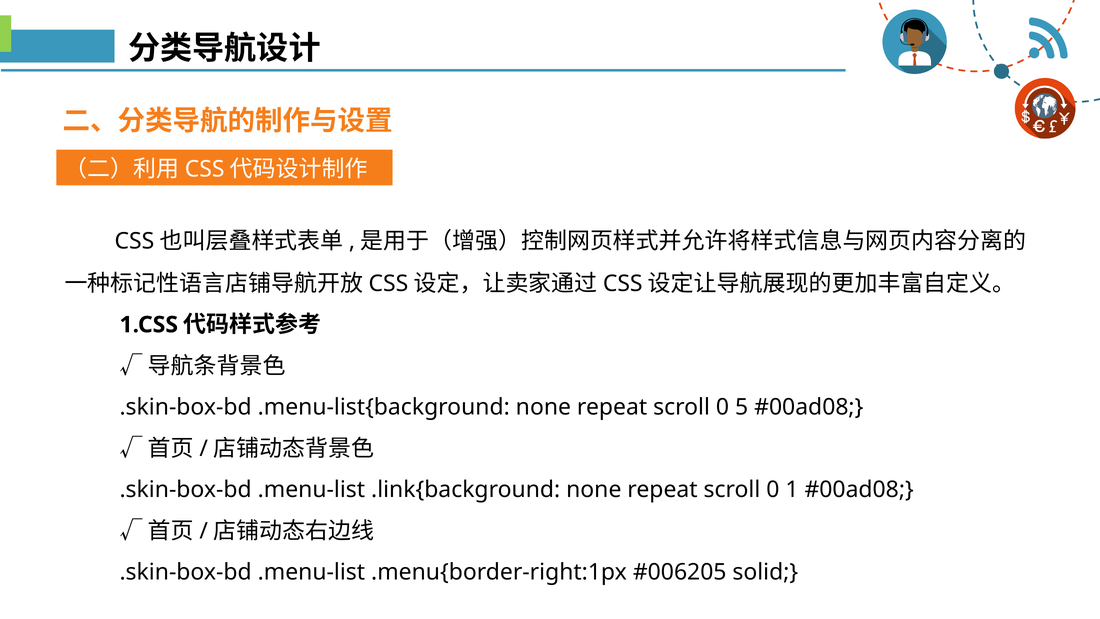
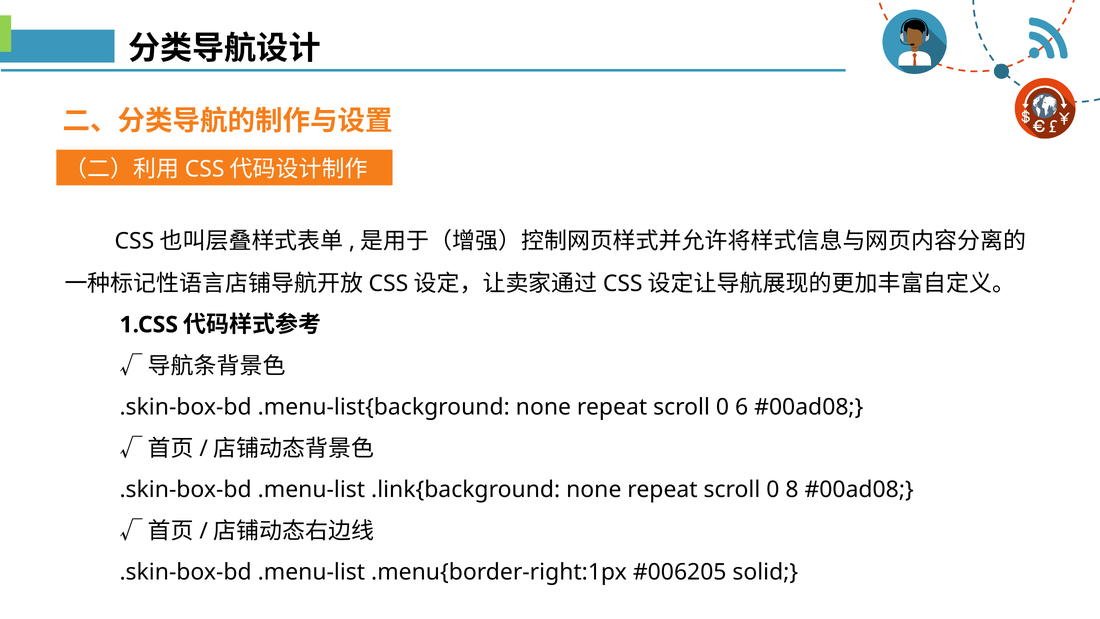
5: 5 -> 6
1: 1 -> 8
